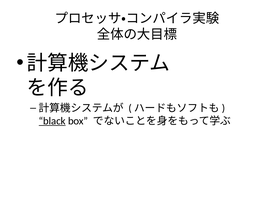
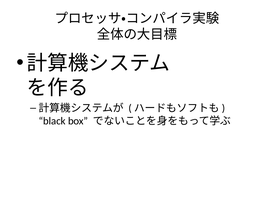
black underline: present -> none
